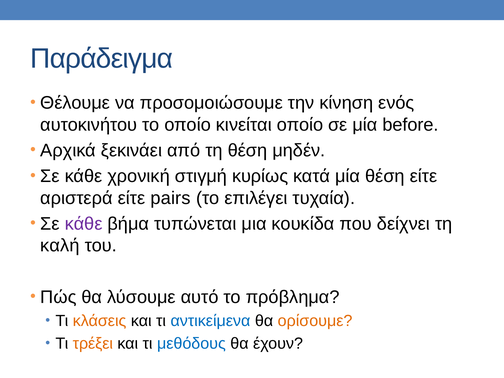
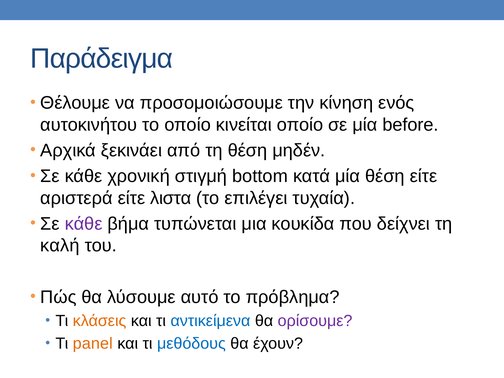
κυρίως: κυρίως -> bottom
pairs: pairs -> λιστα
ορίσουμε colour: orange -> purple
τρέξει: τρέξει -> panel
